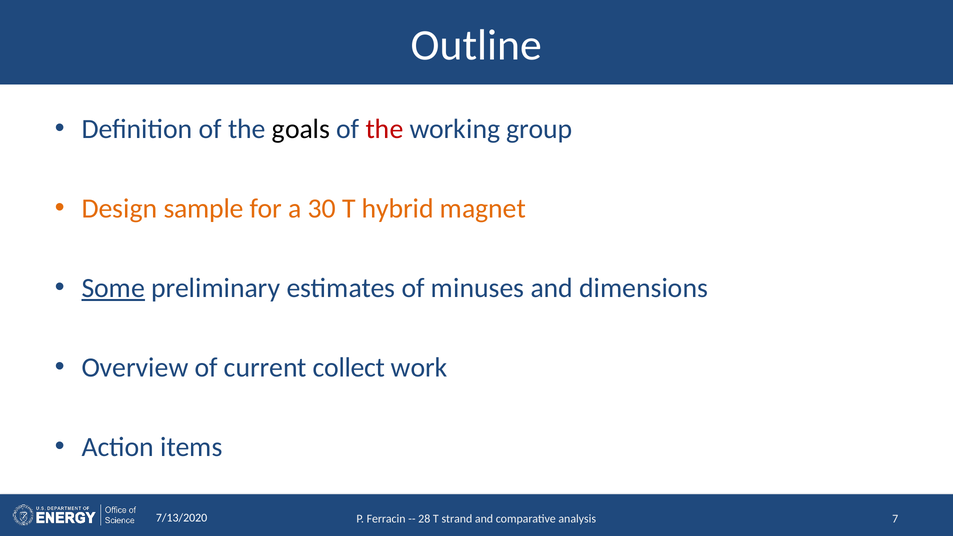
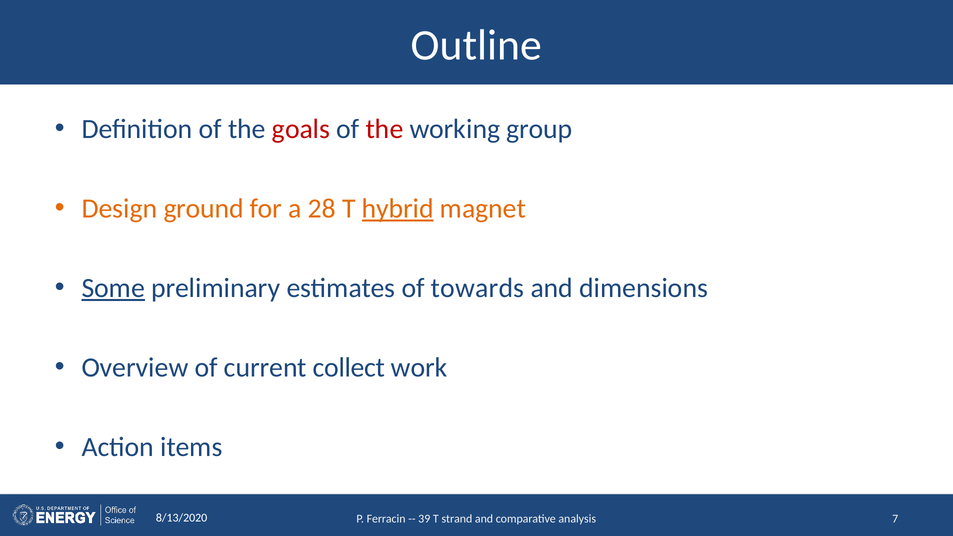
goals colour: black -> red
sample: sample -> ground
30: 30 -> 28
hybrid underline: none -> present
minuses: minuses -> towards
7/13/2020: 7/13/2020 -> 8/13/2020
28: 28 -> 39
